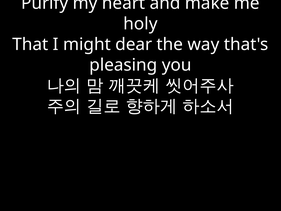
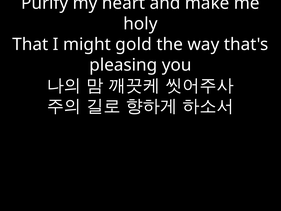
dear: dear -> gold
